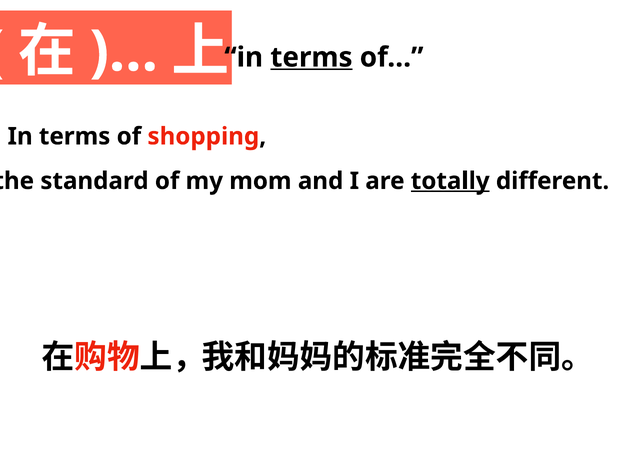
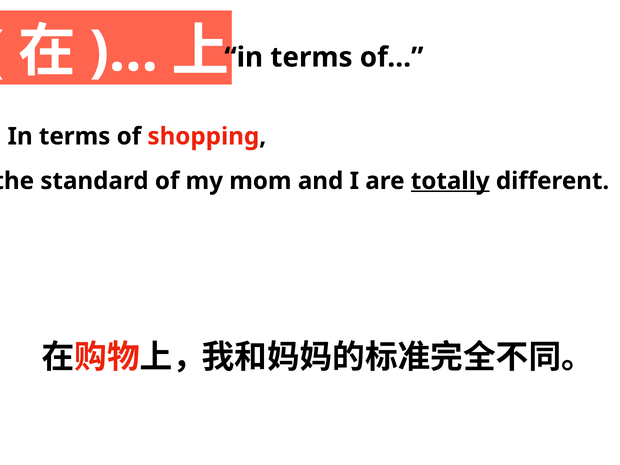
terms at (311, 57) underline: present -> none
